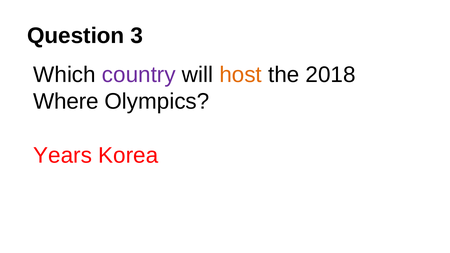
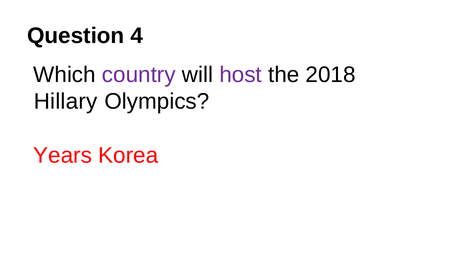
3: 3 -> 4
host colour: orange -> purple
Where: Where -> Hillary
